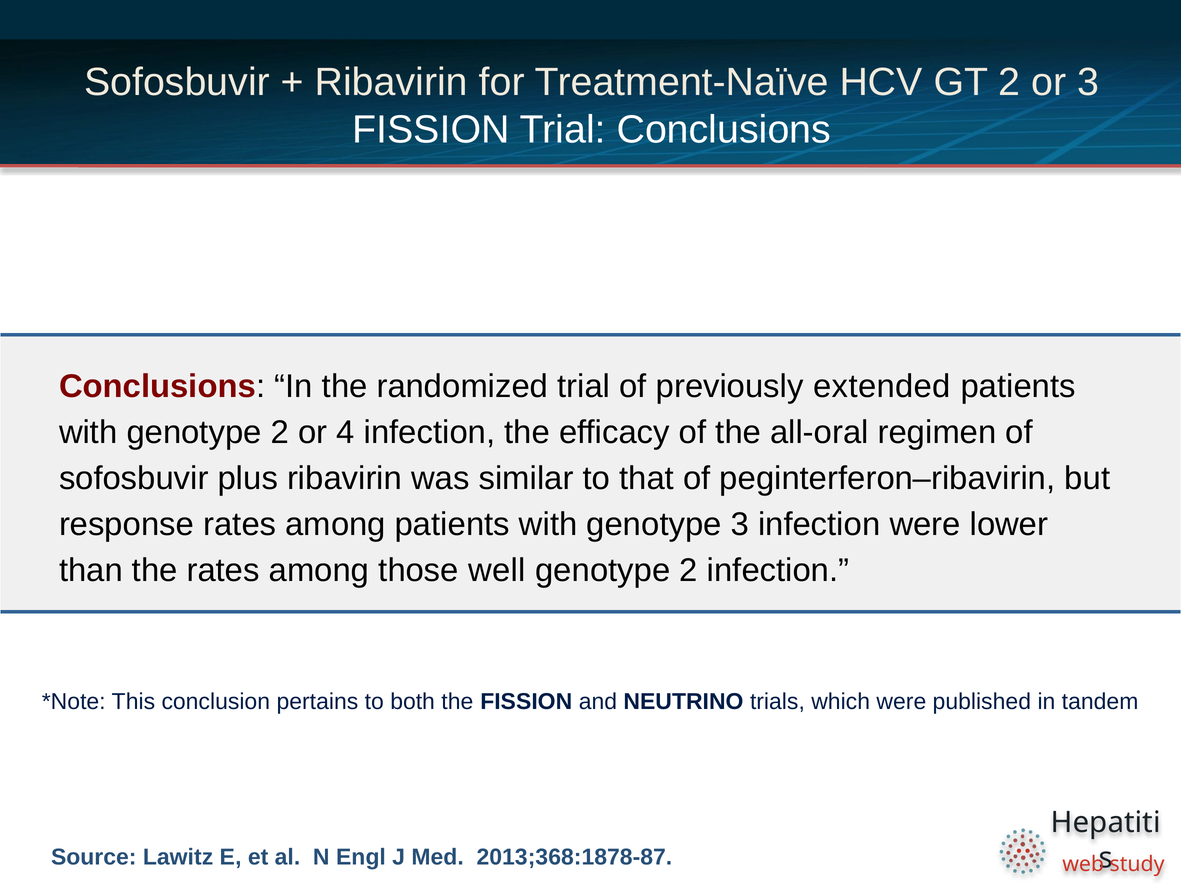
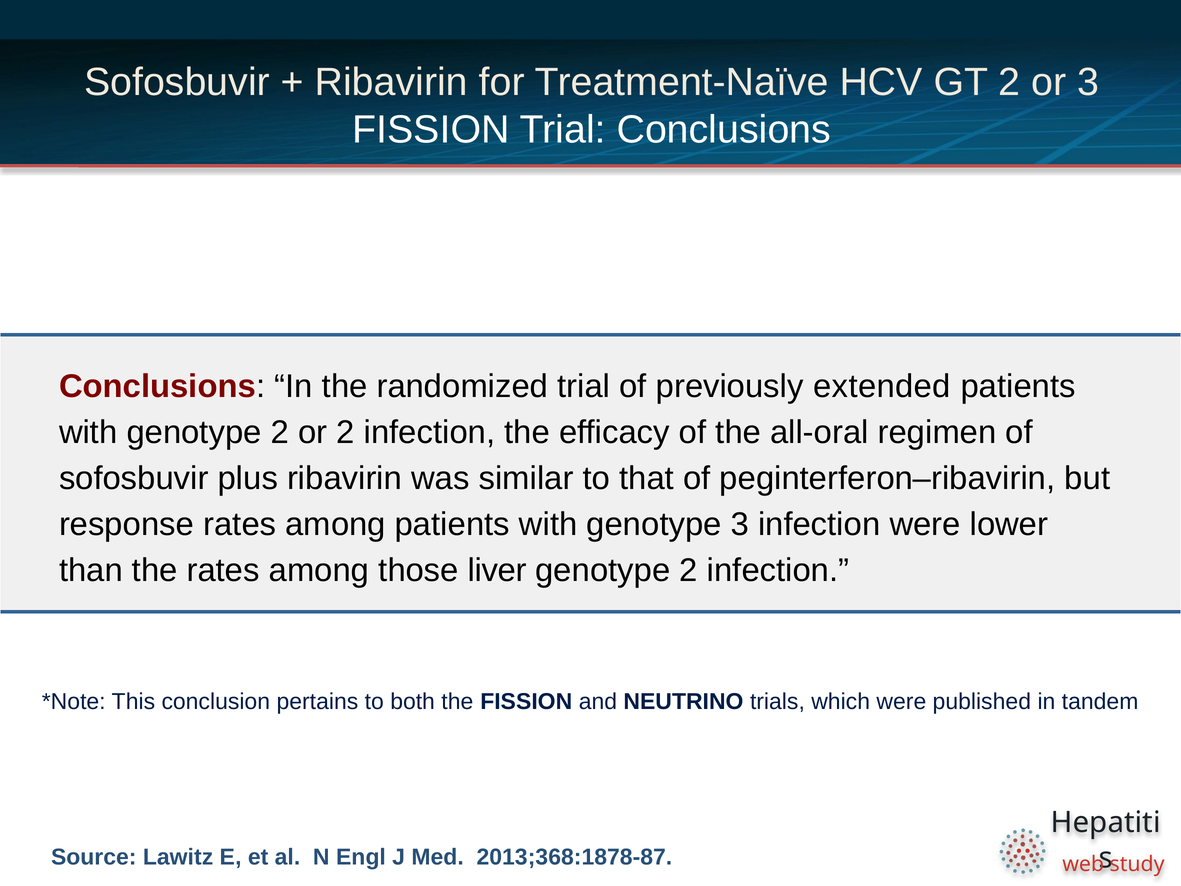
or 4: 4 -> 2
well: well -> liver
